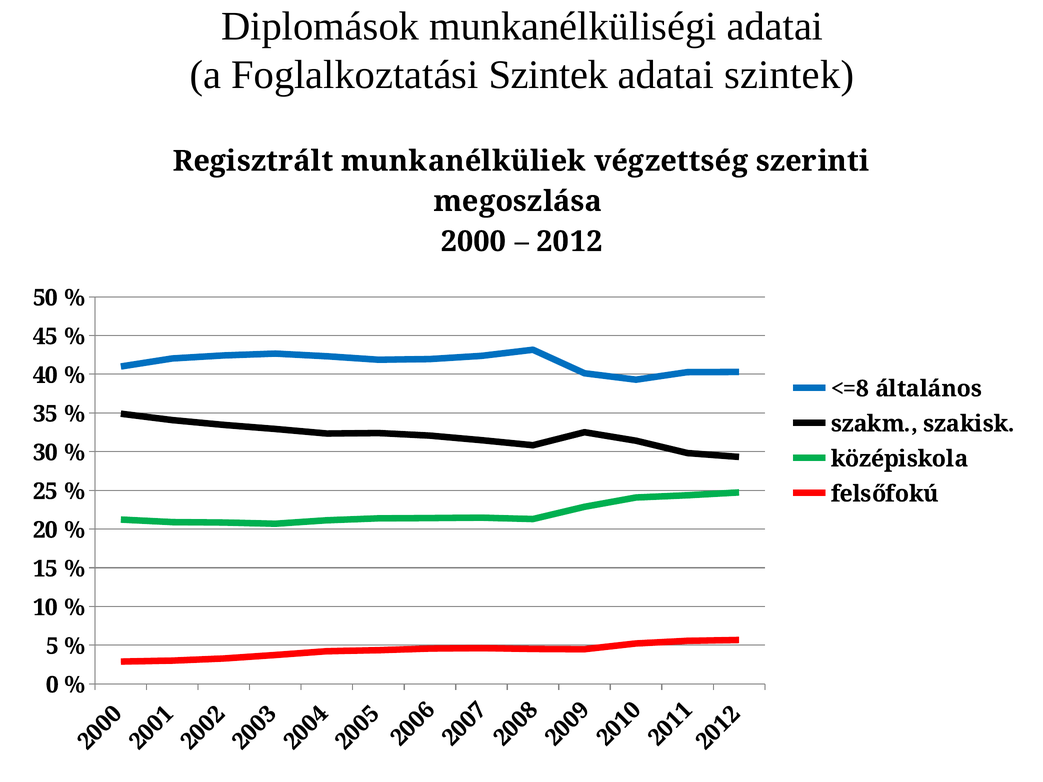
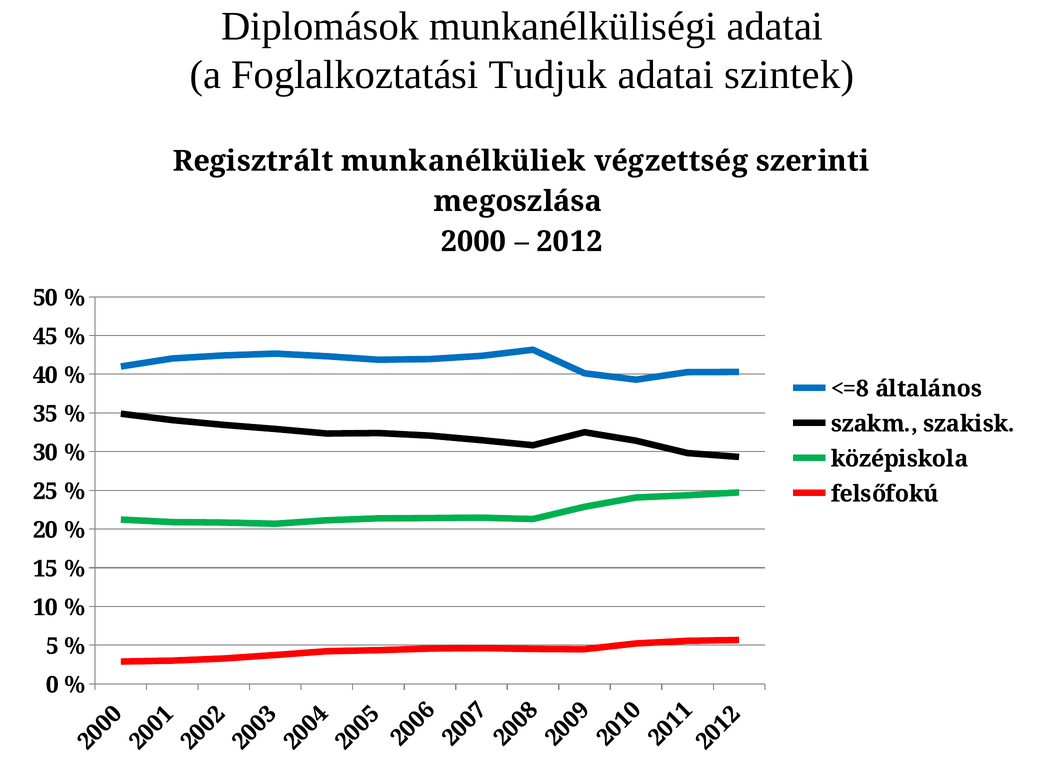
Foglalkoztatási Szintek: Szintek -> Tudjuk
